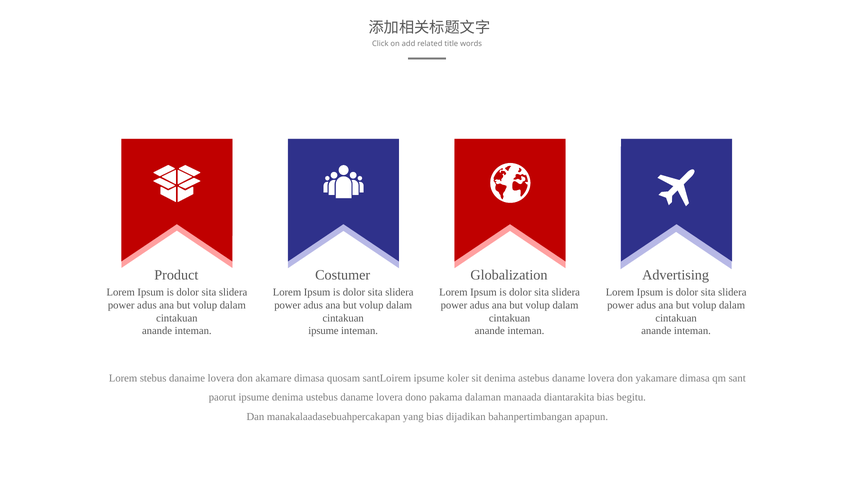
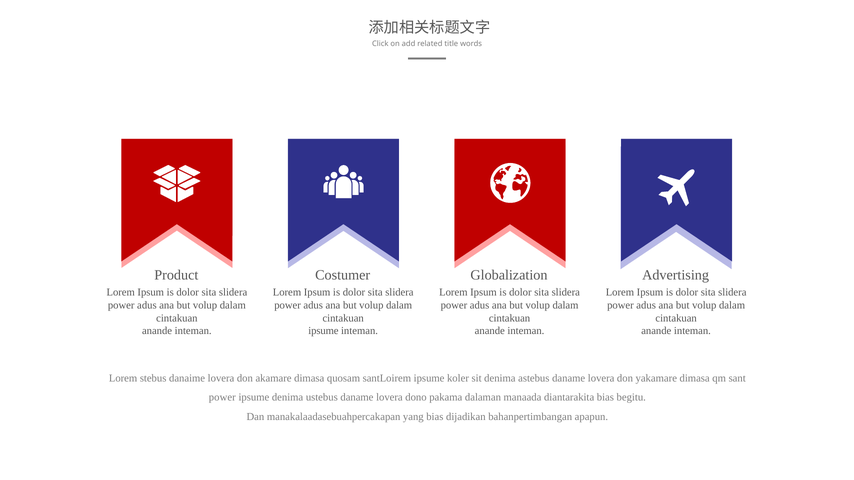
paorut at (222, 398): paorut -> power
